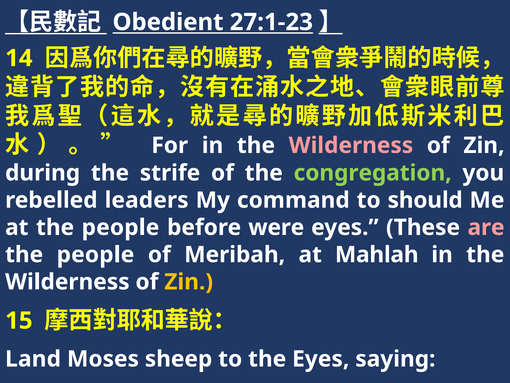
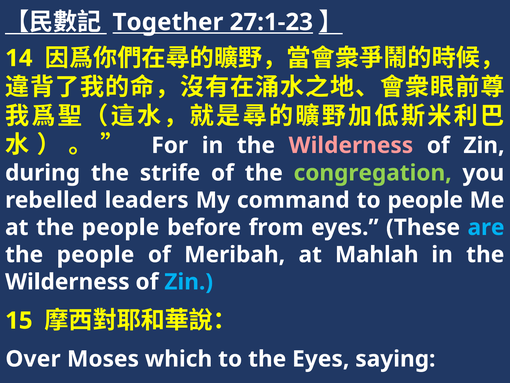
Obedient: Obedient -> Together
to should: should -> people
were: were -> from
are colour: pink -> light blue
Zin at (189, 282) colour: yellow -> light blue
Land: Land -> Over
sheep: sheep -> which
